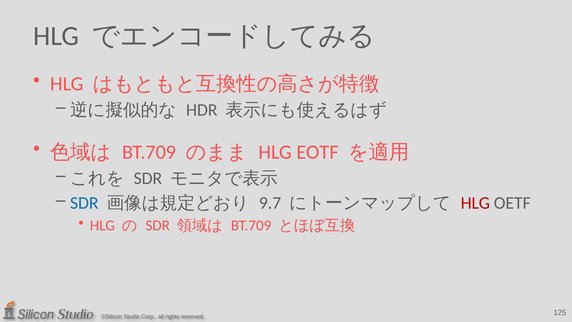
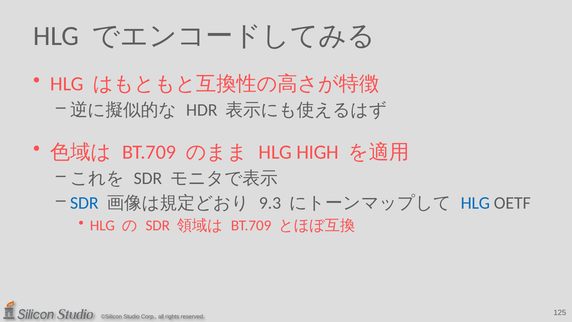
EOTF: EOTF -> HIGH
9.7: 9.7 -> 9.3
HLG at (475, 203) colour: red -> blue
